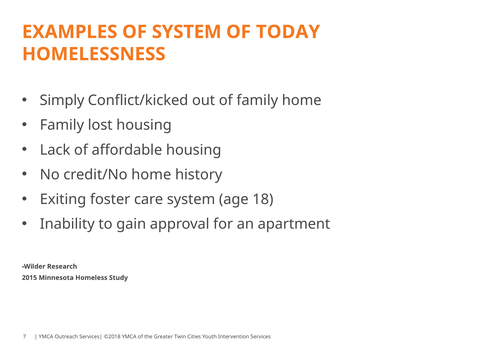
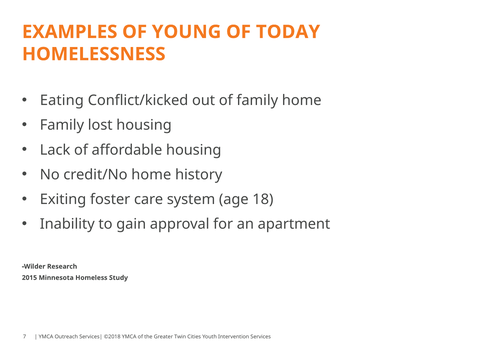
OF SYSTEM: SYSTEM -> YOUNG
Simply: Simply -> Eating
